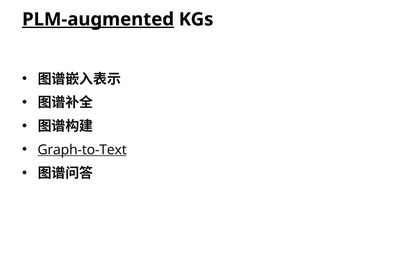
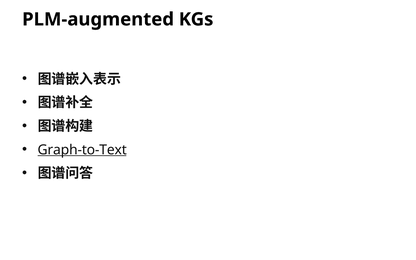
PLM-augmented underline: present -> none
